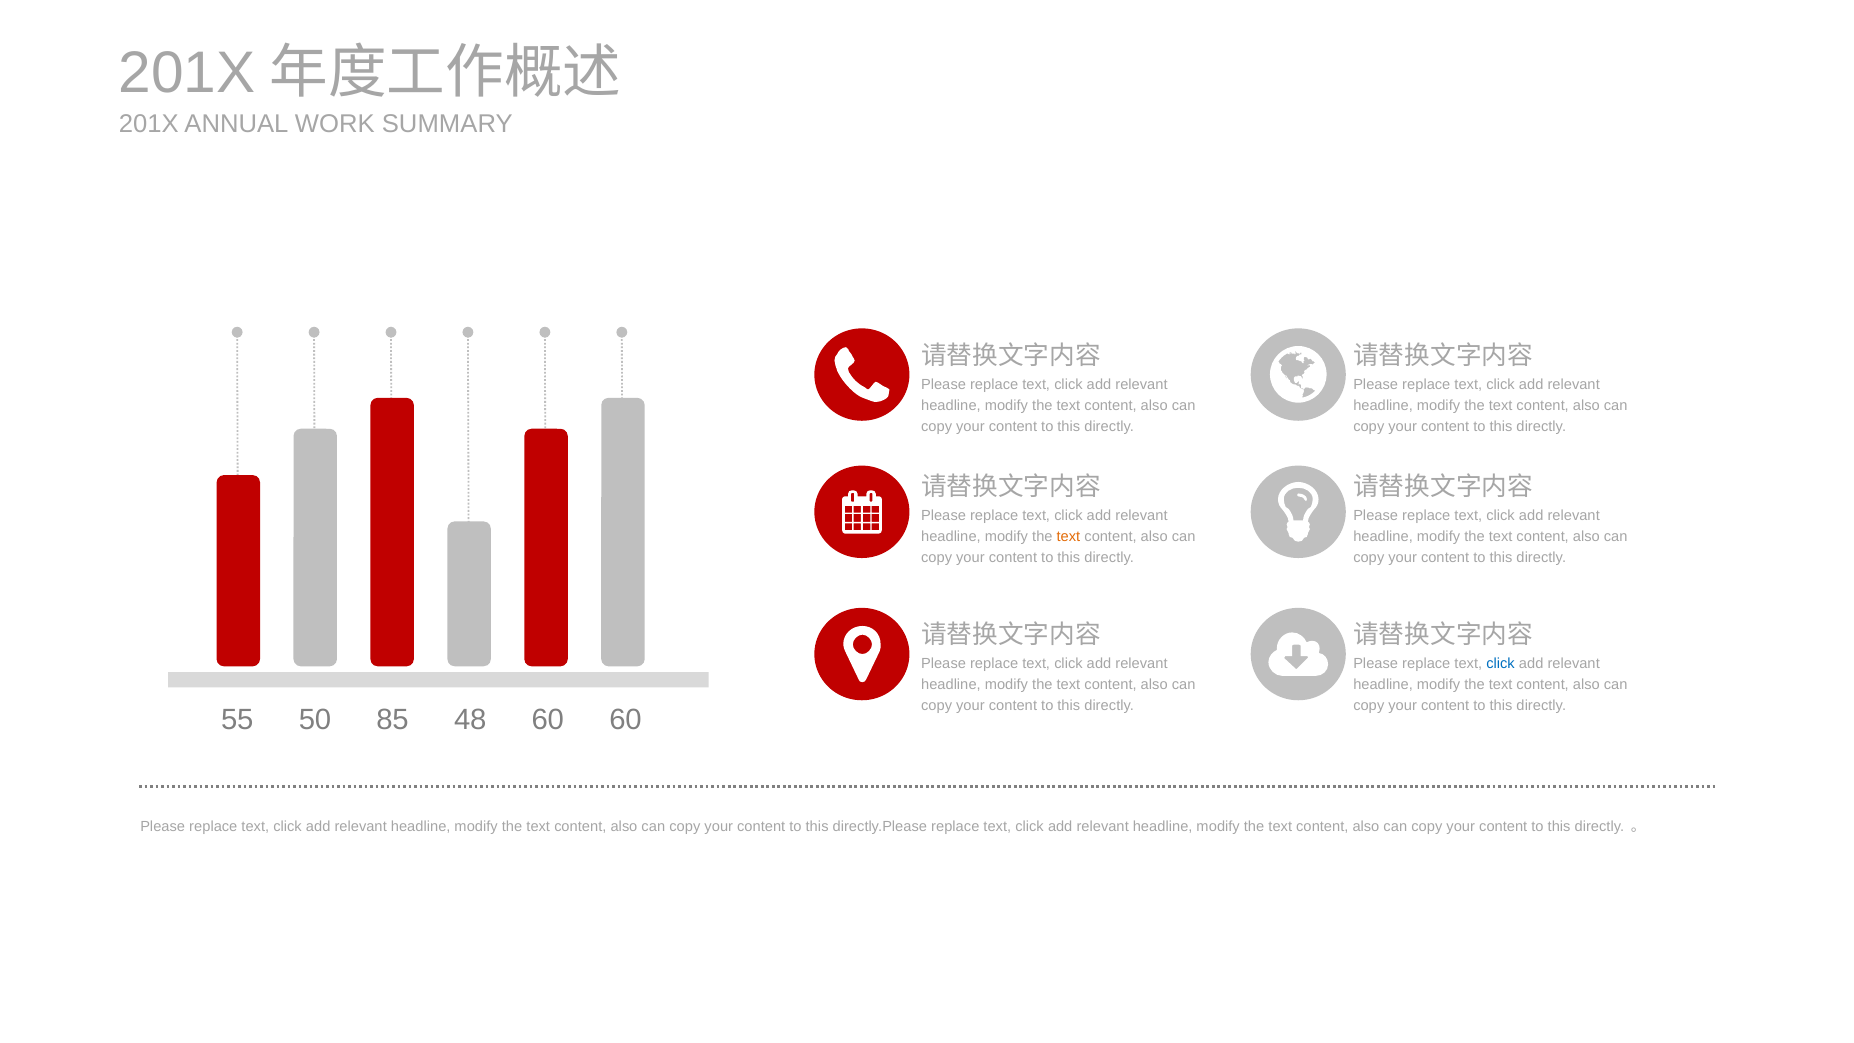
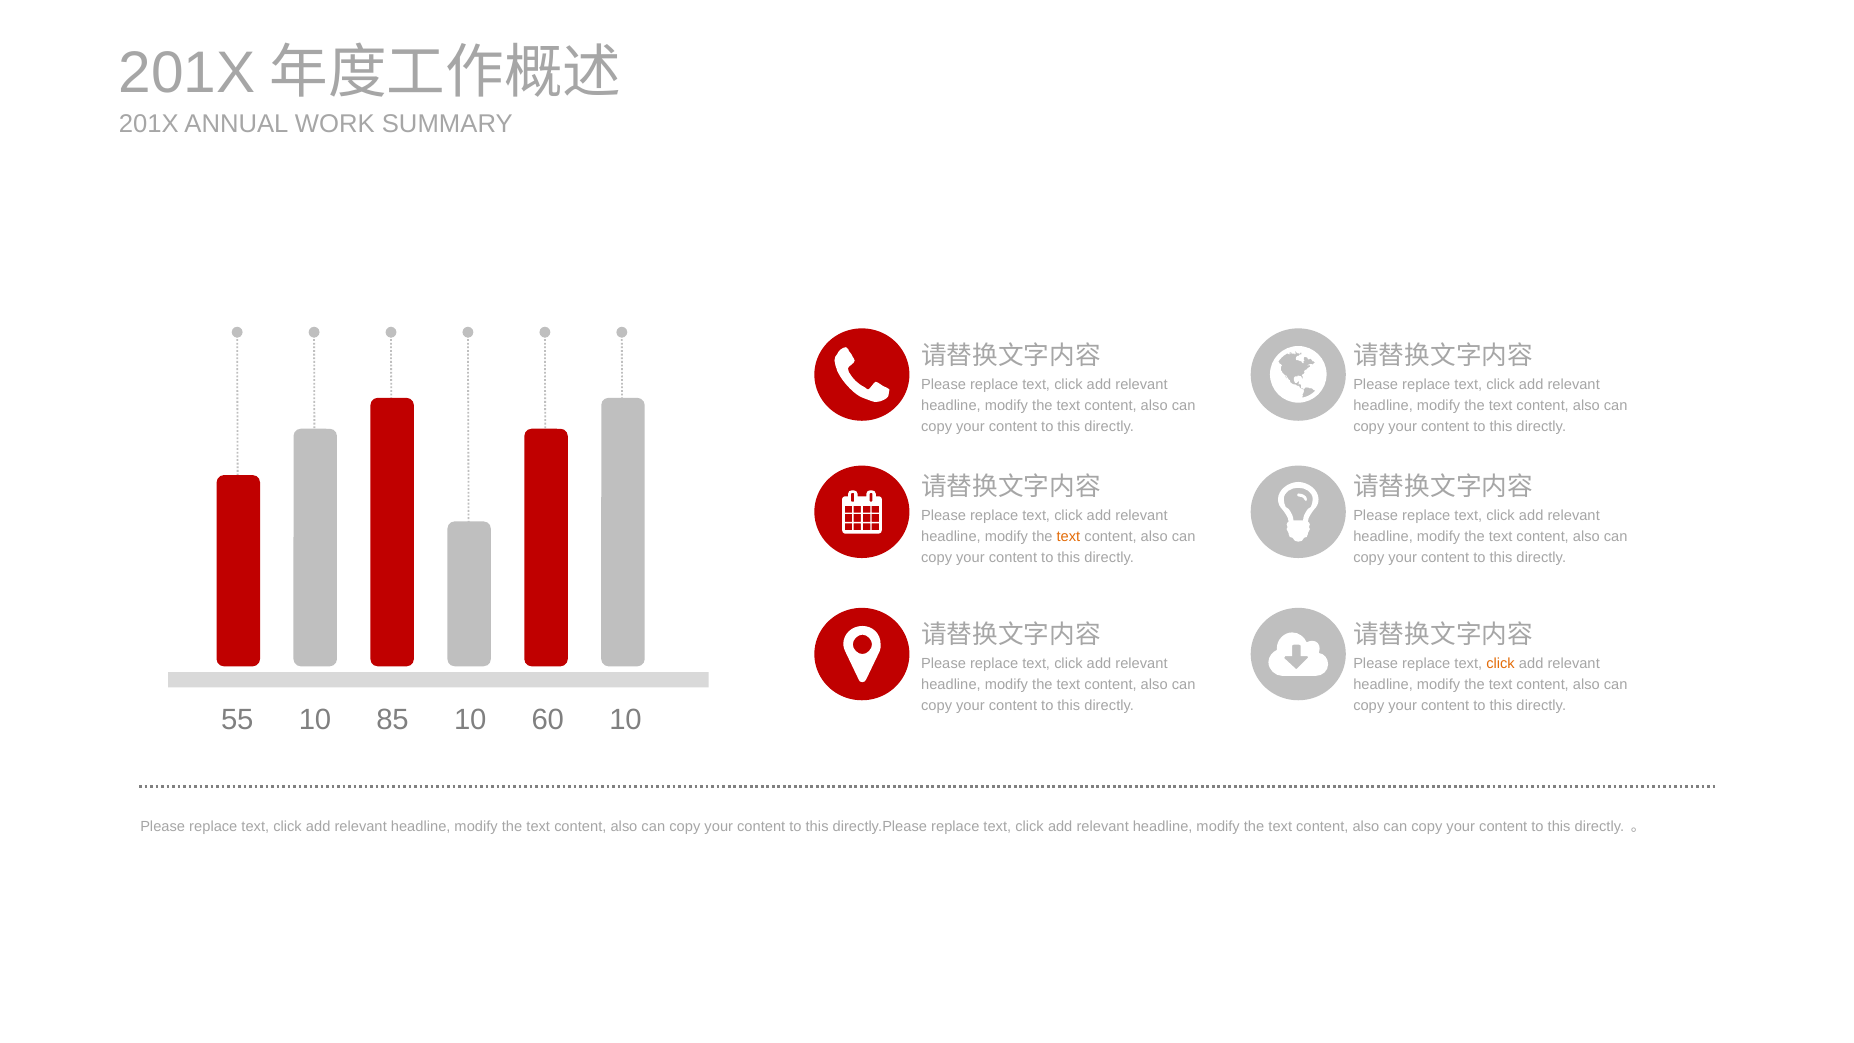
click at (1501, 664) colour: blue -> orange
55 50: 50 -> 10
85 48: 48 -> 10
60 60: 60 -> 10
